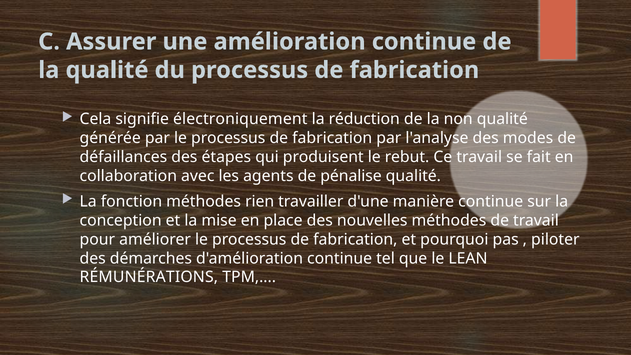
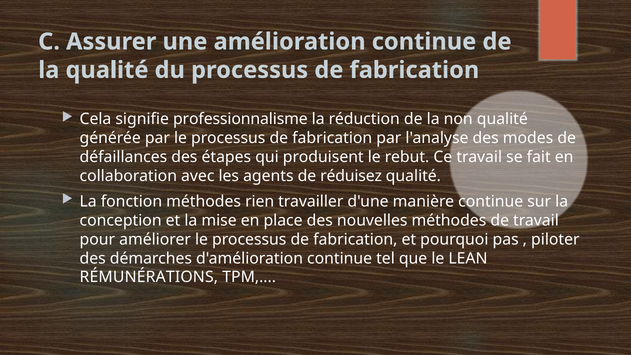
électroniquement: électroniquement -> professionnalisme
pénalise: pénalise -> réduisez
